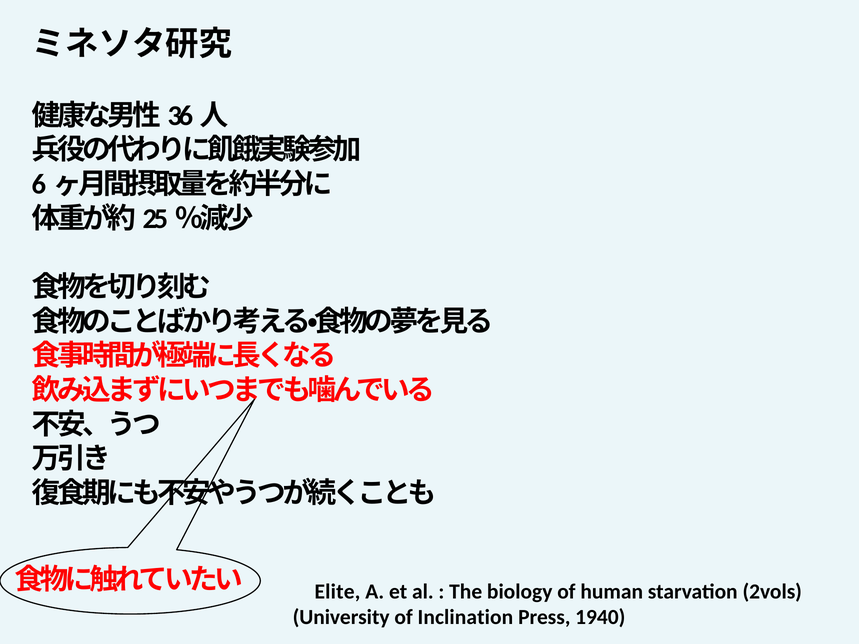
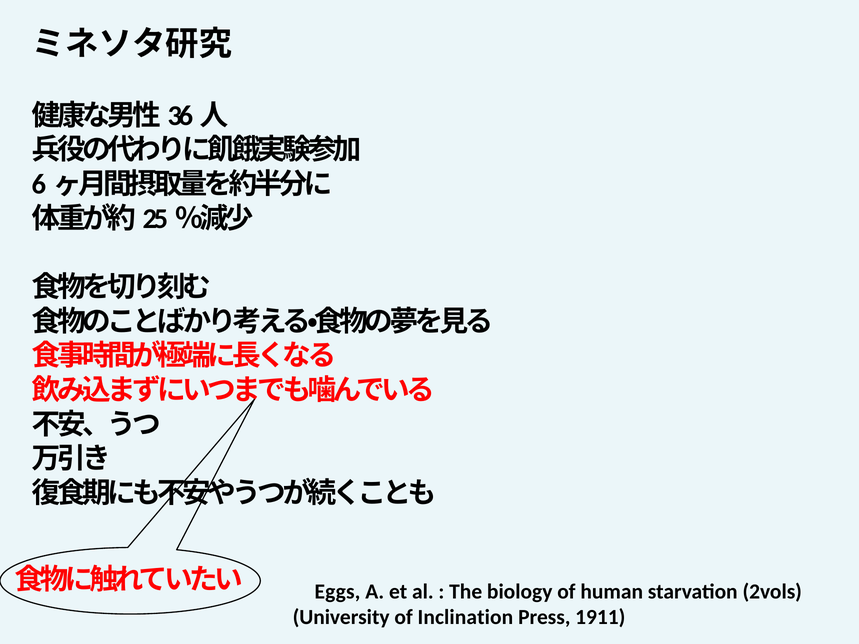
Elite: Elite -> Eggs
1940: 1940 -> 1911
